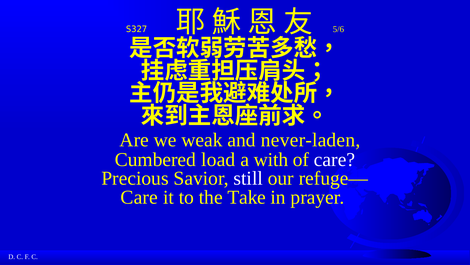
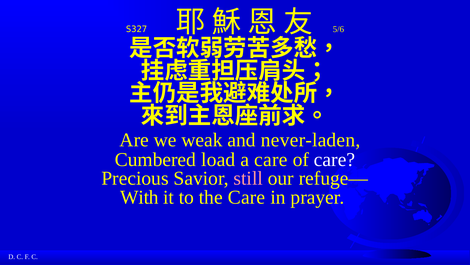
a with: with -> care
still colour: white -> pink
Care at (139, 197): Care -> With
the Take: Take -> Care
